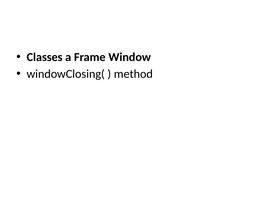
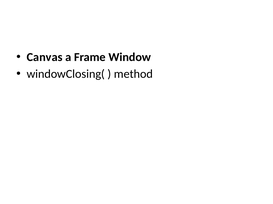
Classes: Classes -> Canvas
